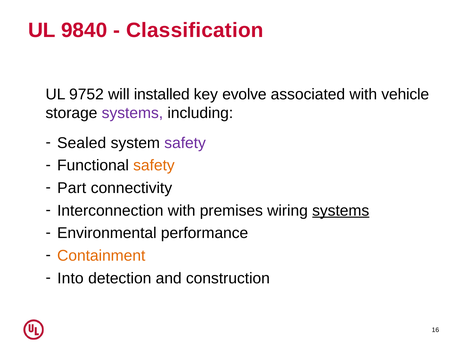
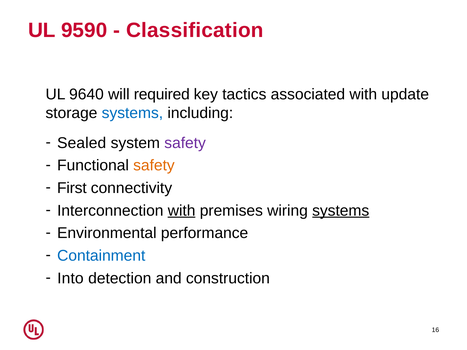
9840: 9840 -> 9590
9752: 9752 -> 9640
installed: installed -> required
evolve: evolve -> tactics
vehicle: vehicle -> update
systems at (132, 113) colour: purple -> blue
Part: Part -> First
with at (182, 211) underline: none -> present
Containment colour: orange -> blue
